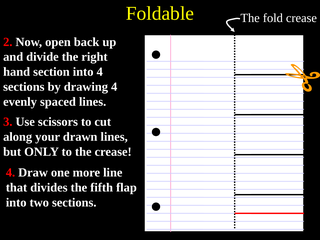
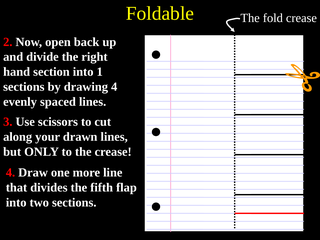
into 4: 4 -> 1
